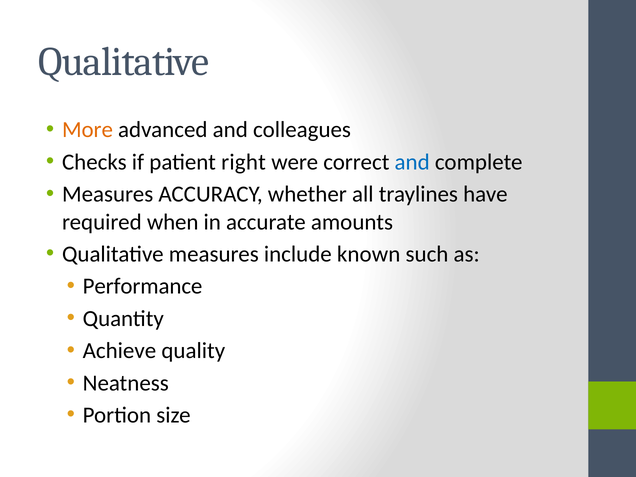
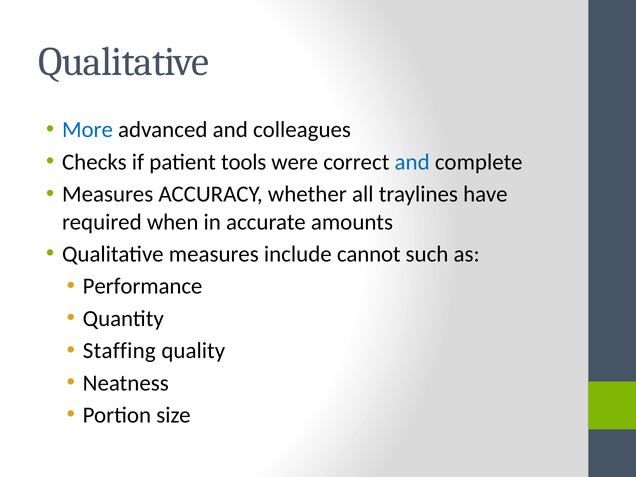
More colour: orange -> blue
right: right -> tools
known: known -> cannot
Achieve: Achieve -> Staffing
